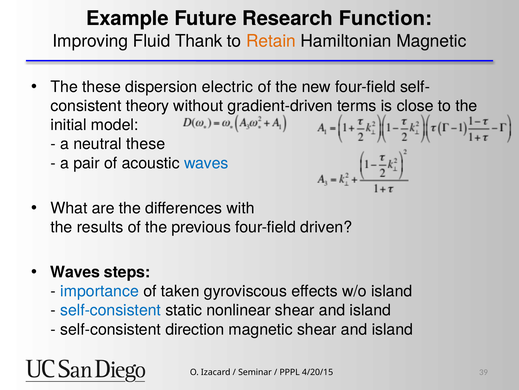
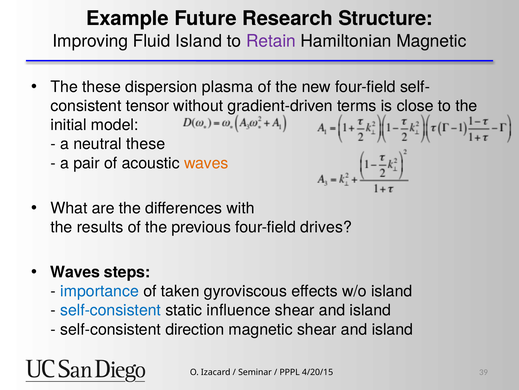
Function: Function -> Structure
Fluid Thank: Thank -> Island
Retain colour: orange -> purple
electric: electric -> plasma
theory: theory -> tensor
waves at (206, 163) colour: blue -> orange
driven: driven -> drives
nonlinear: nonlinear -> influence
